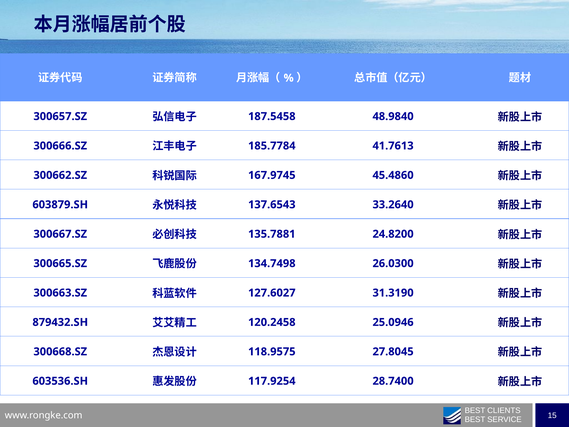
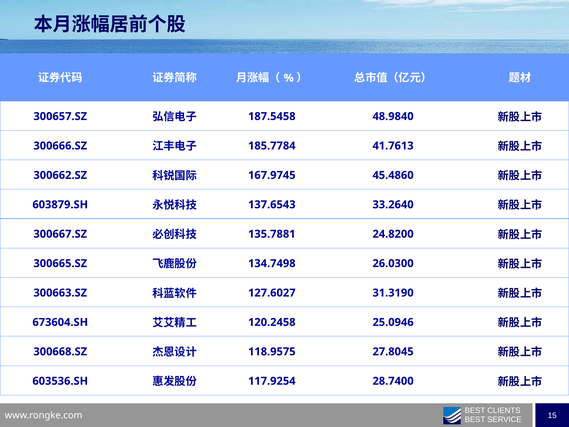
879432.SH: 879432.SH -> 673604.SH
